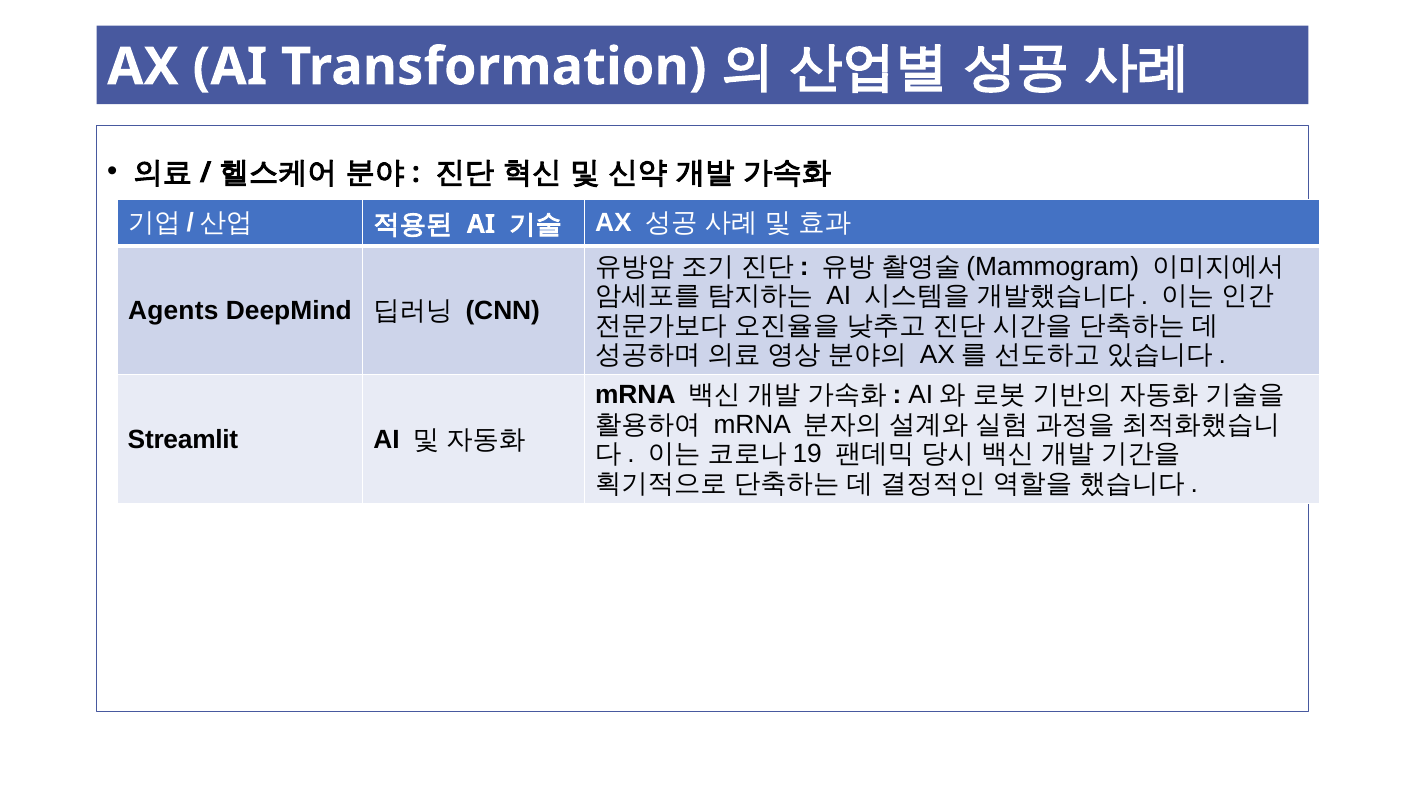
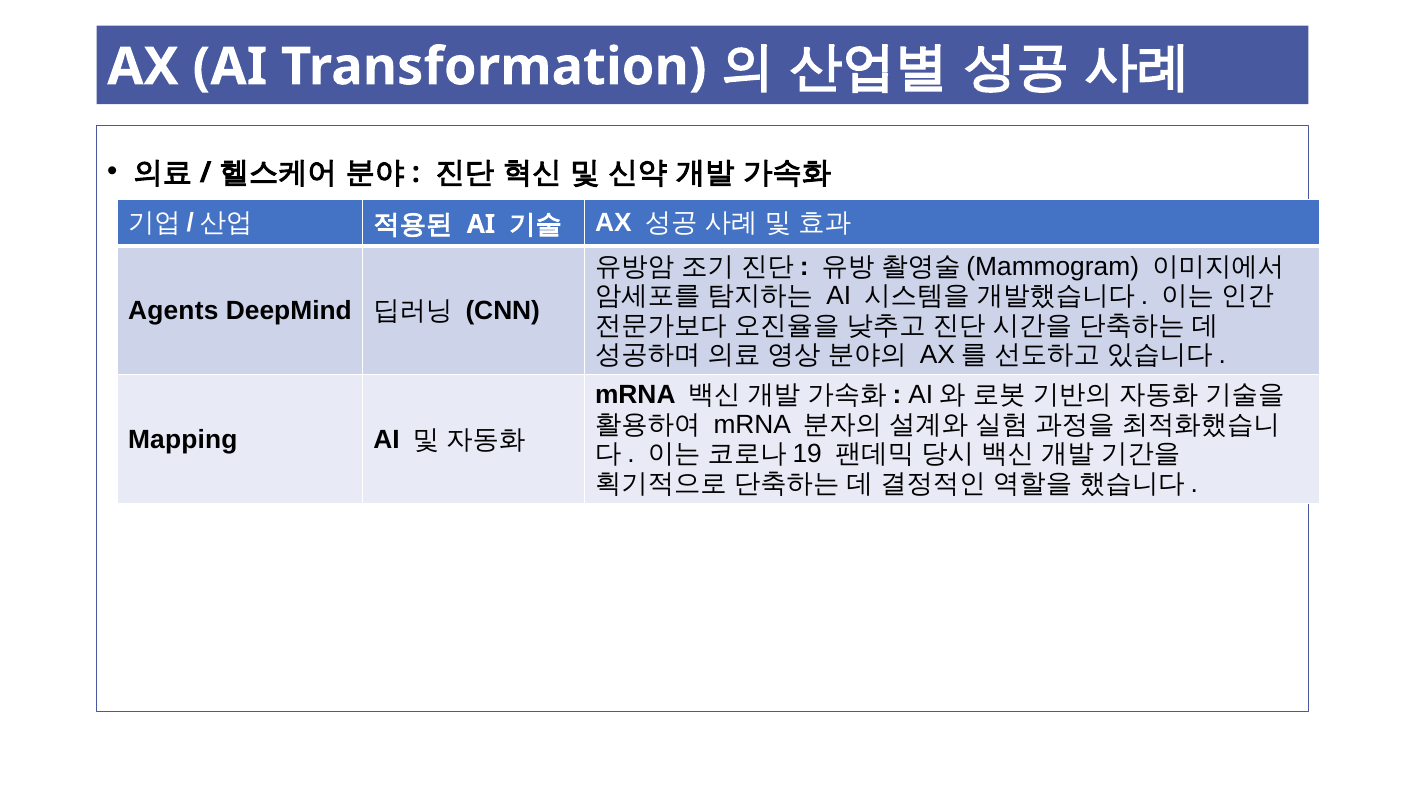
Streamlit: Streamlit -> Mapping
